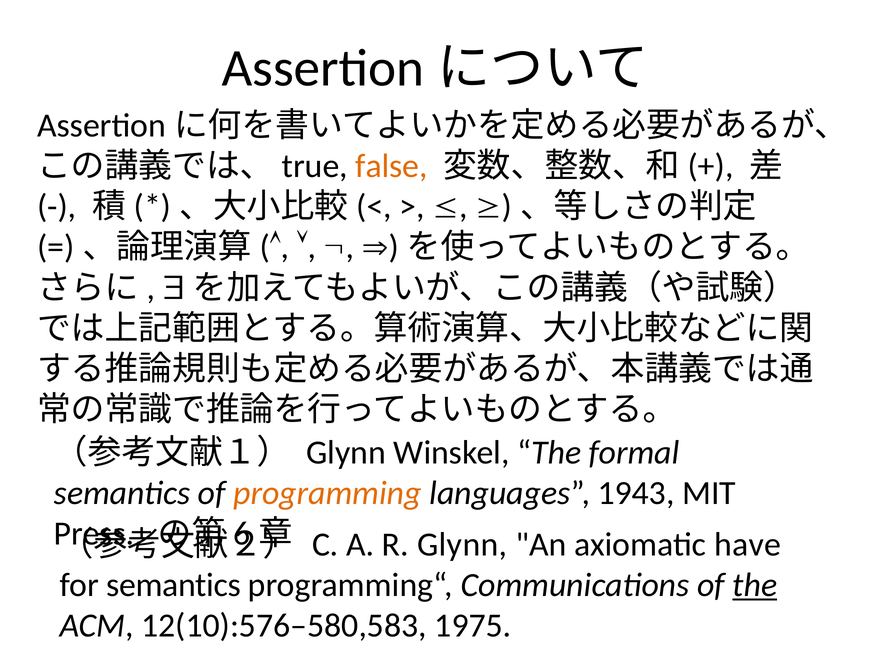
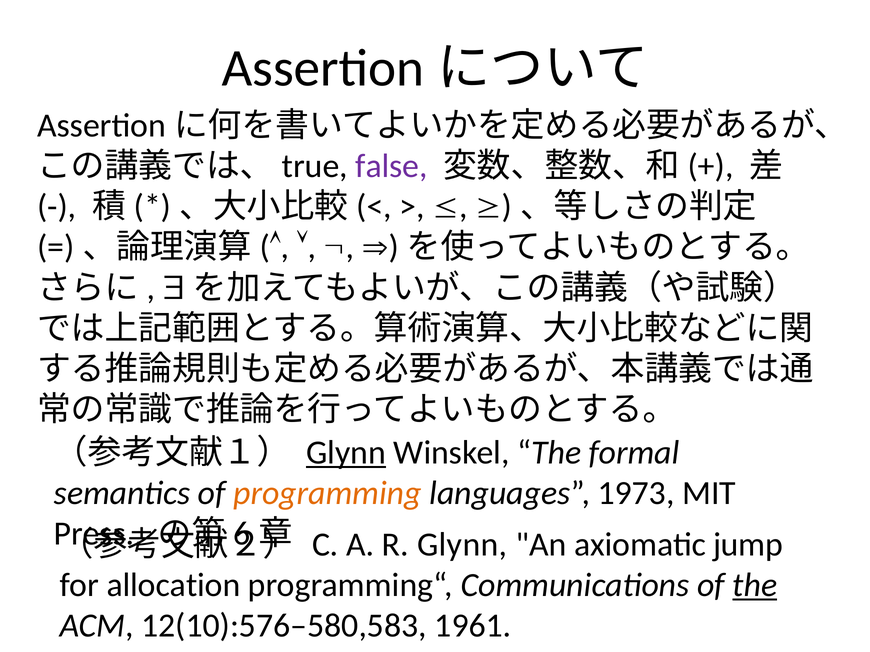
false colour: orange -> purple
Glynn at (346, 453) underline: none -> present
1943: 1943 -> 1973
have: have -> jump
for semantics: semantics -> allocation
1975: 1975 -> 1961
